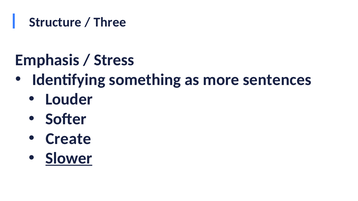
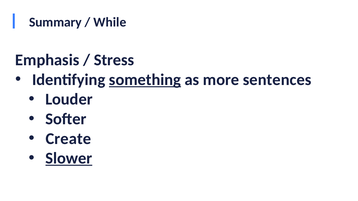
Structure: Structure -> Summary
Three: Three -> While
something underline: none -> present
